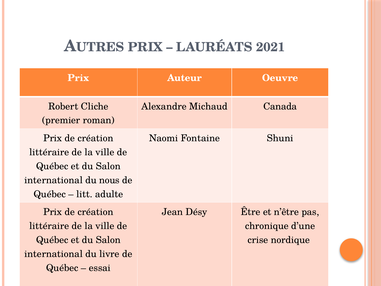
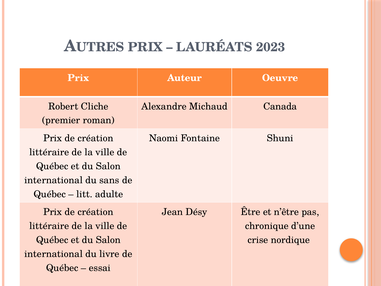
2021: 2021 -> 2023
nous: nous -> sans
